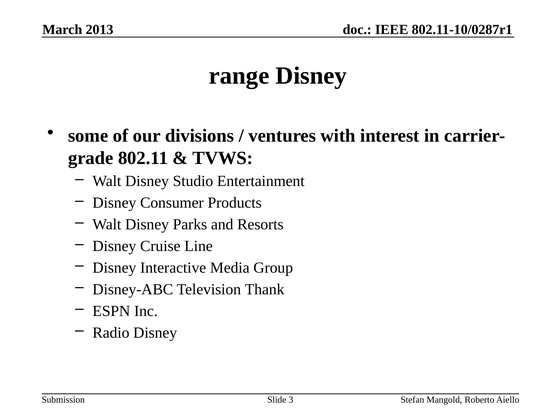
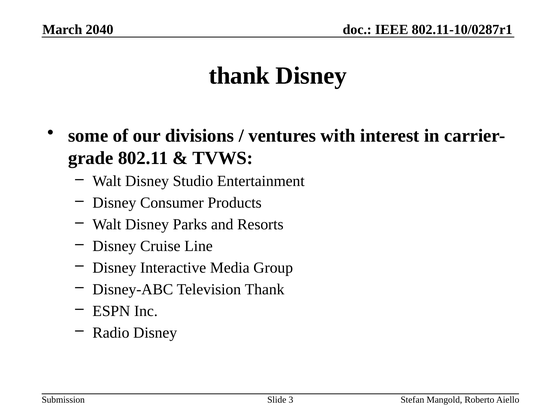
2013: 2013 -> 2040
range at (239, 76): range -> thank
